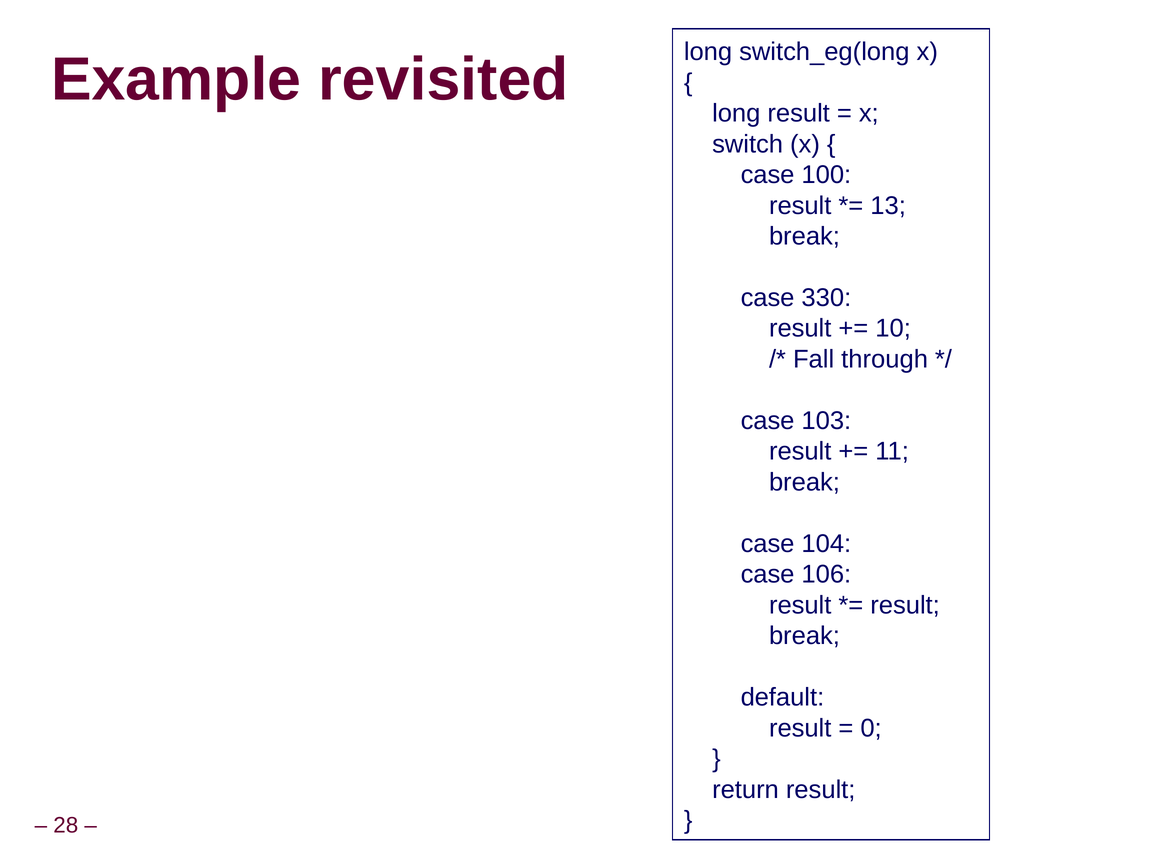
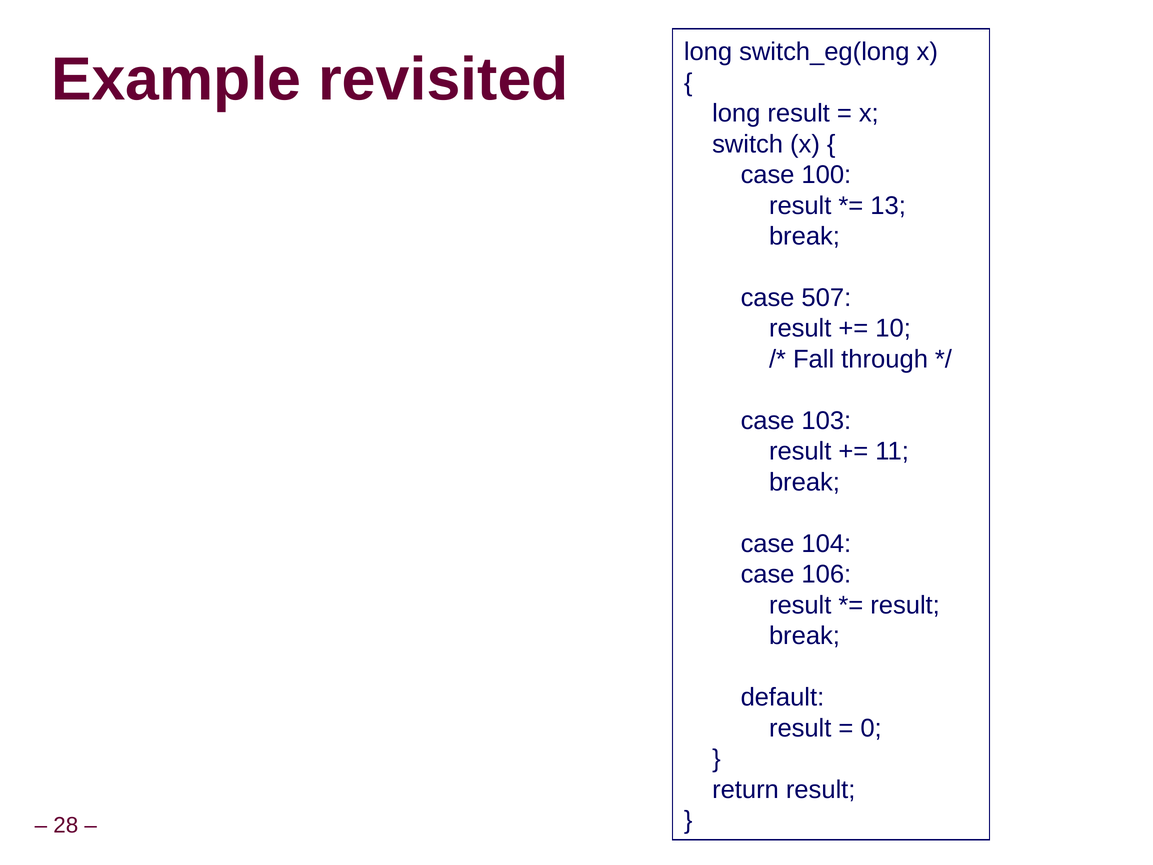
330: 330 -> 507
